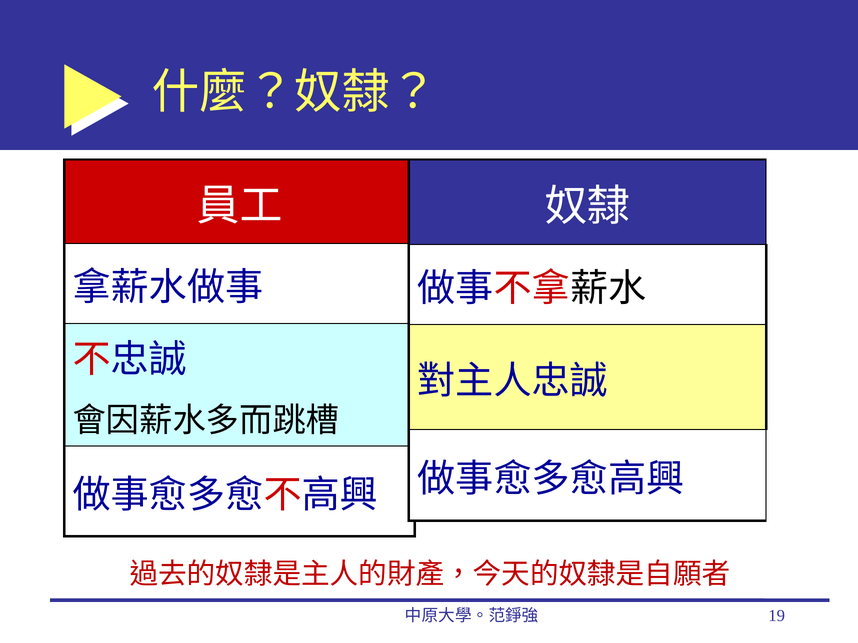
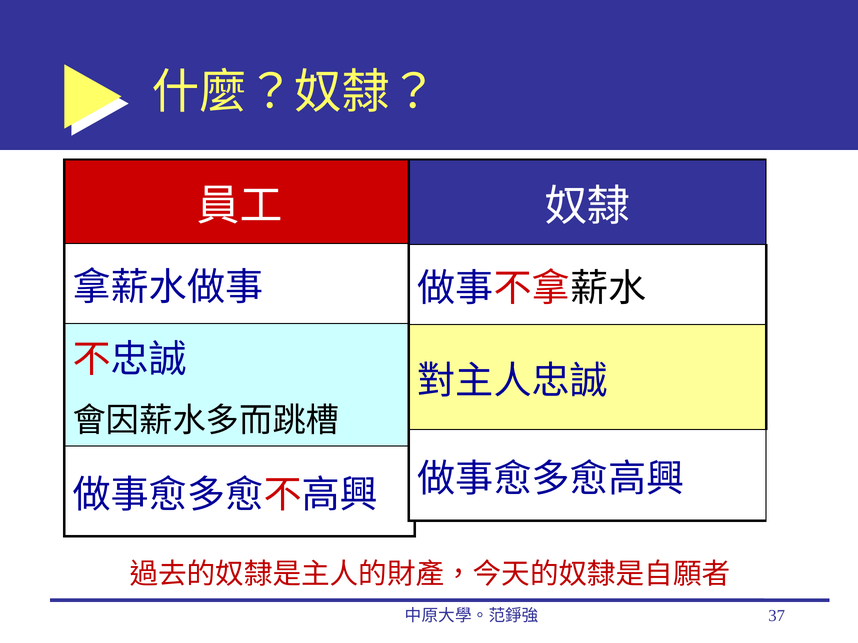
19: 19 -> 37
